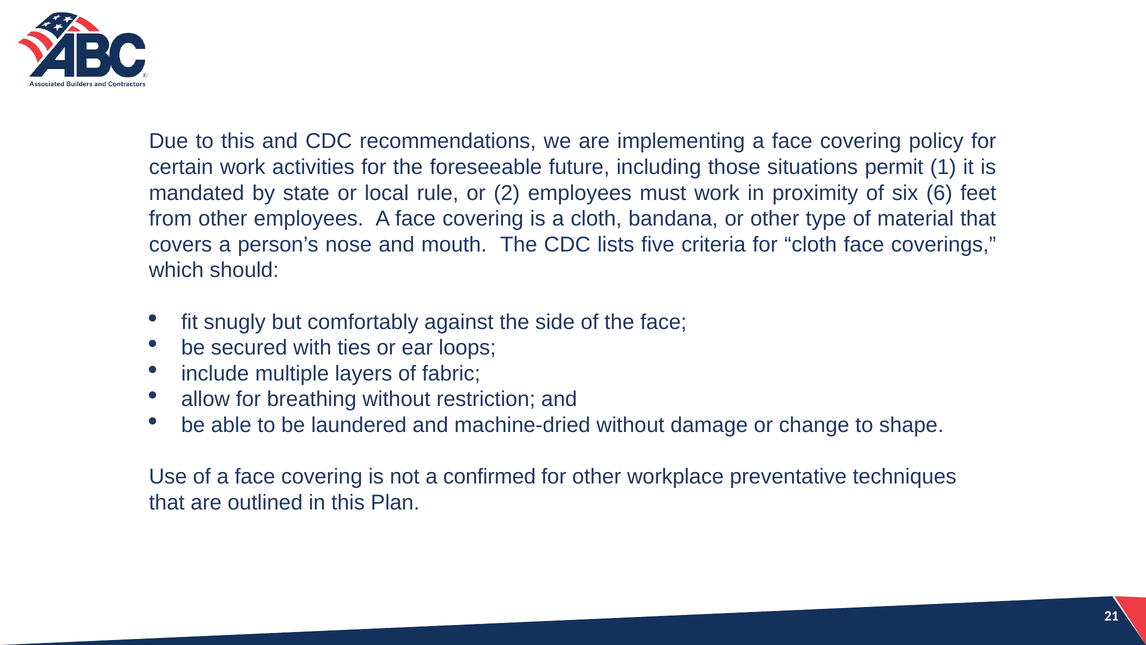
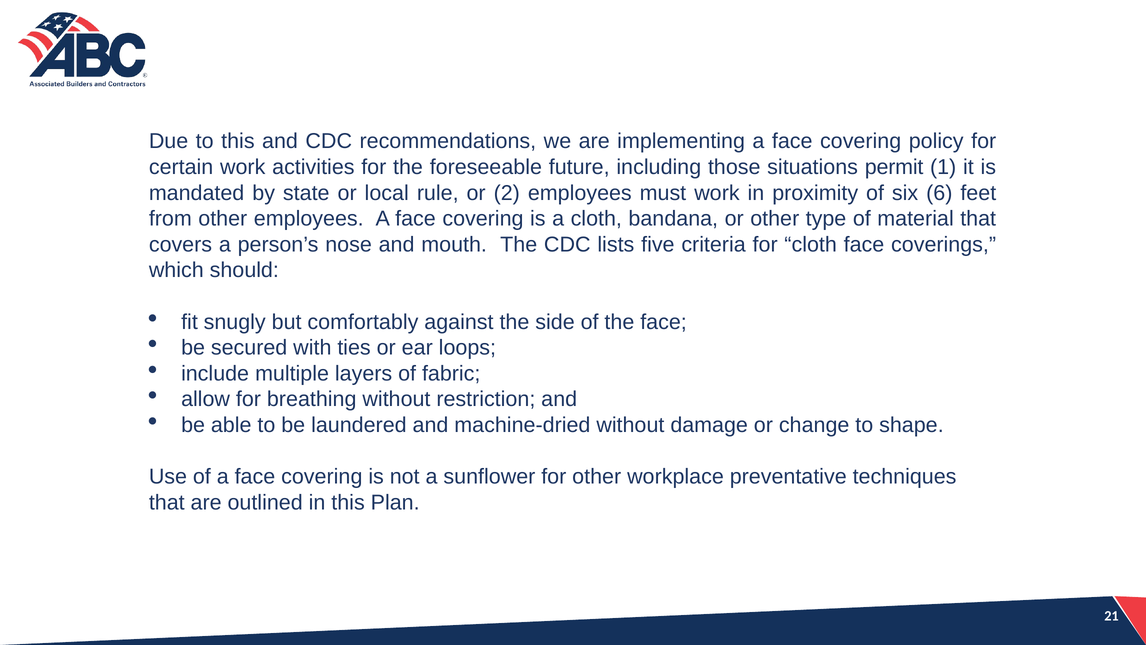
confirmed: confirmed -> sunflower
